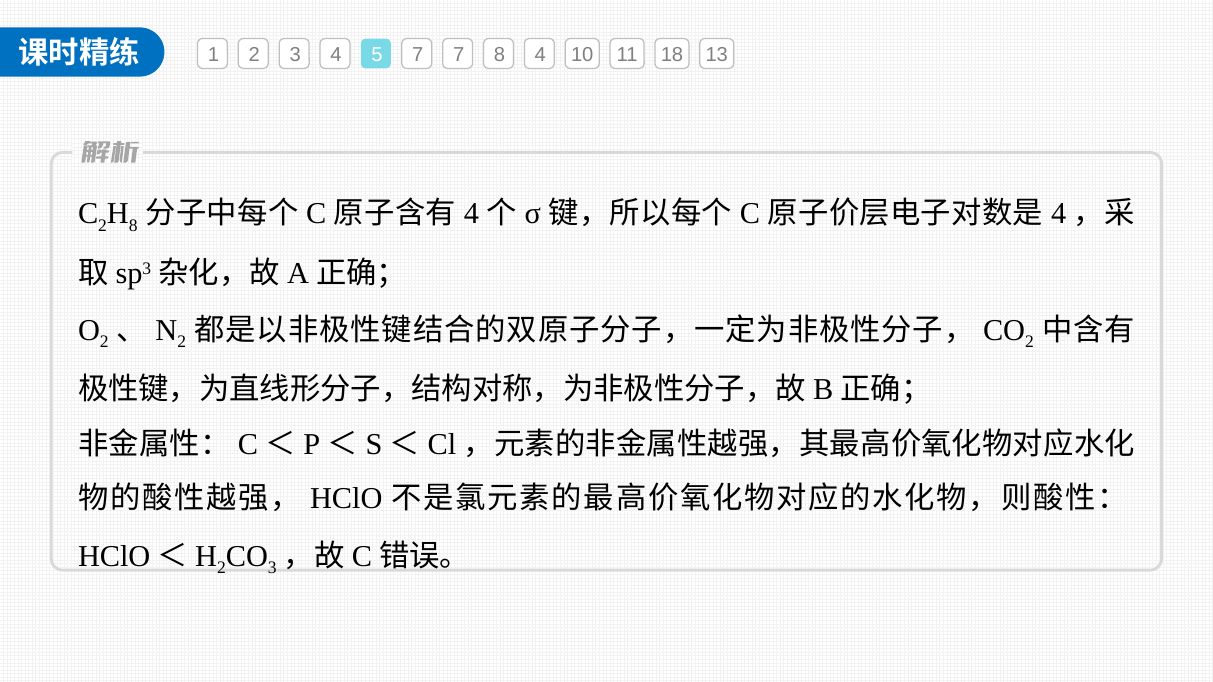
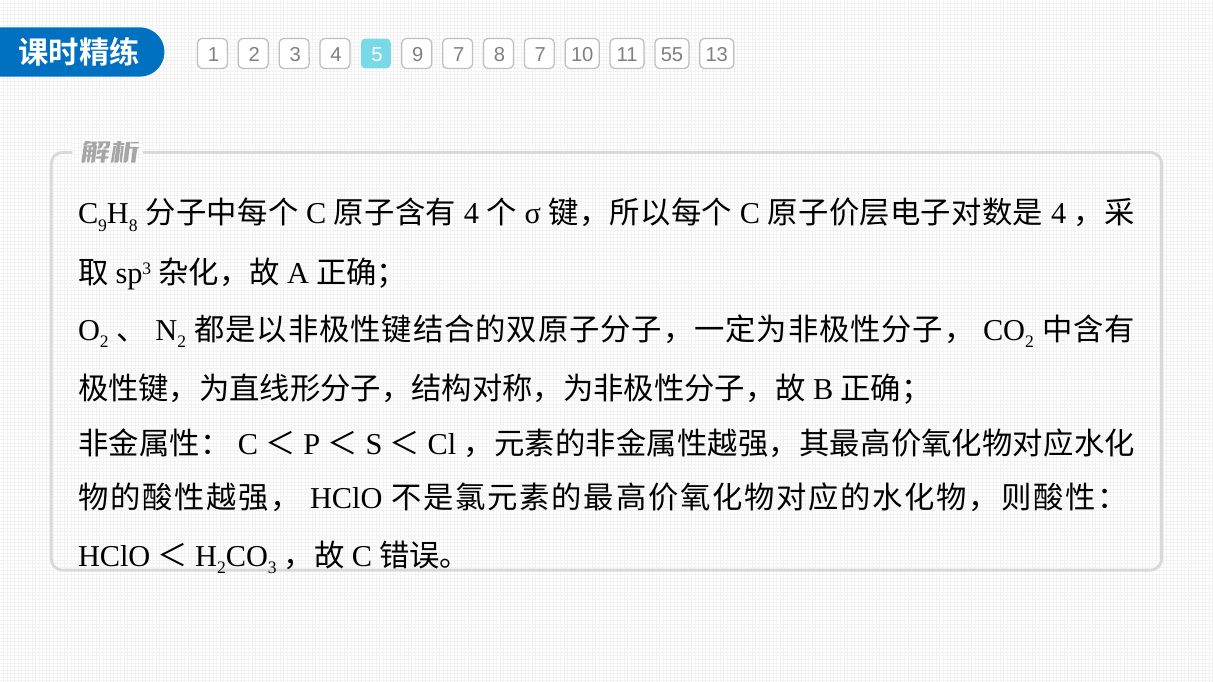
5 7: 7 -> 9
8 4: 4 -> 7
18: 18 -> 55
2 at (103, 226): 2 -> 9
